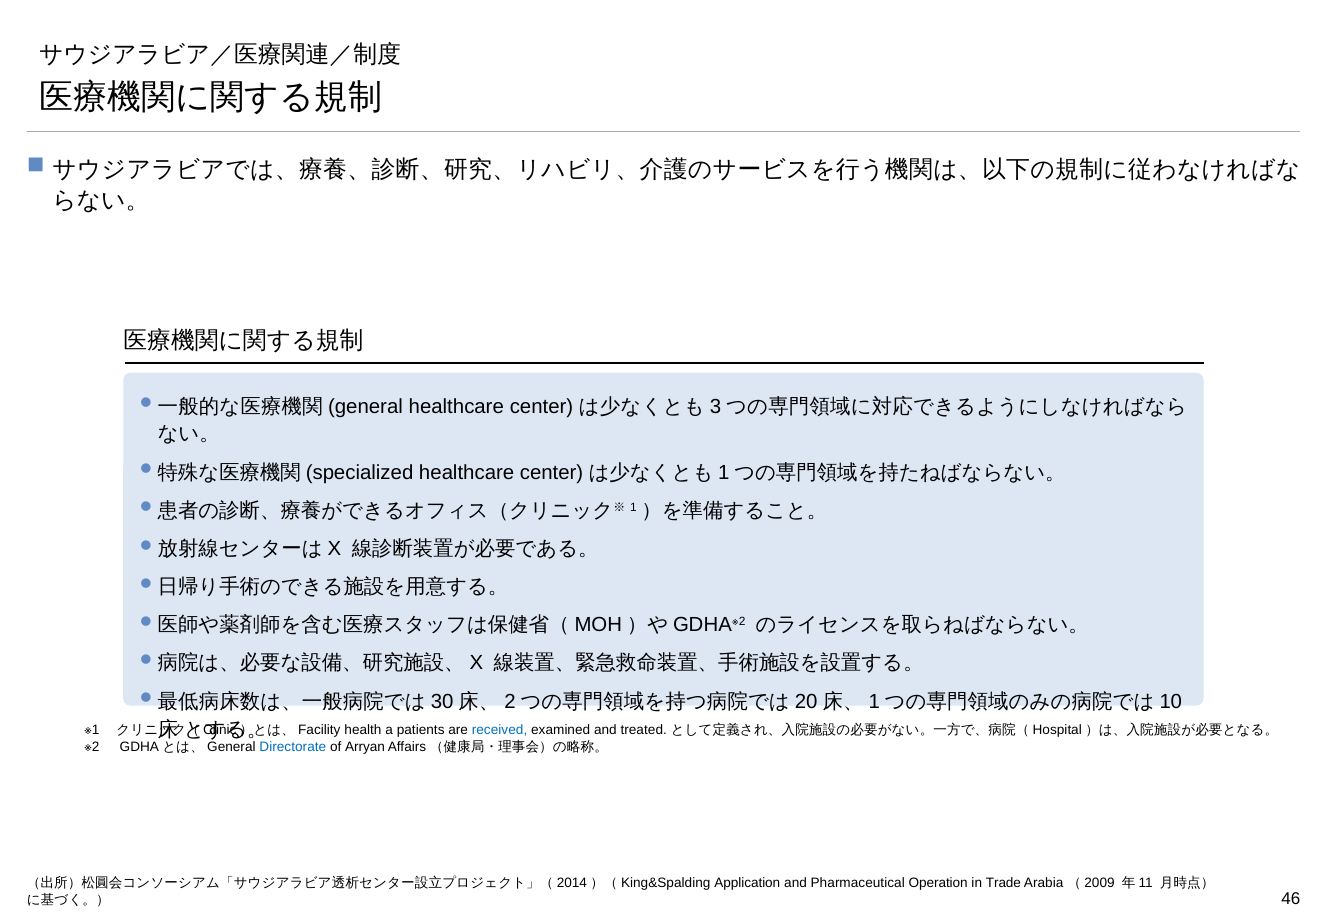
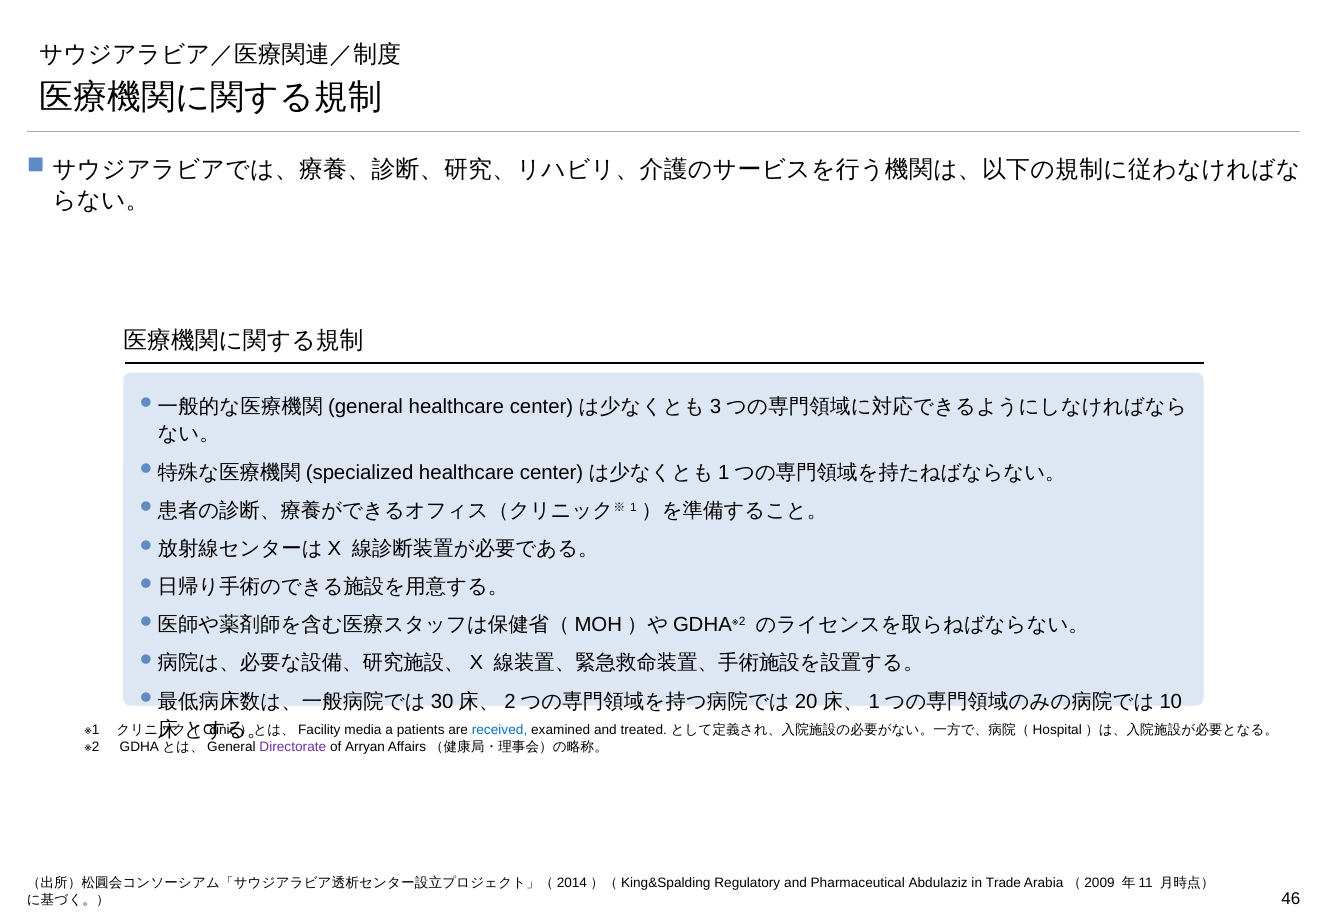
health: health -> media
Directorate colour: blue -> purple
Application: Application -> Regulatory
Operation: Operation -> Abdulaziz
